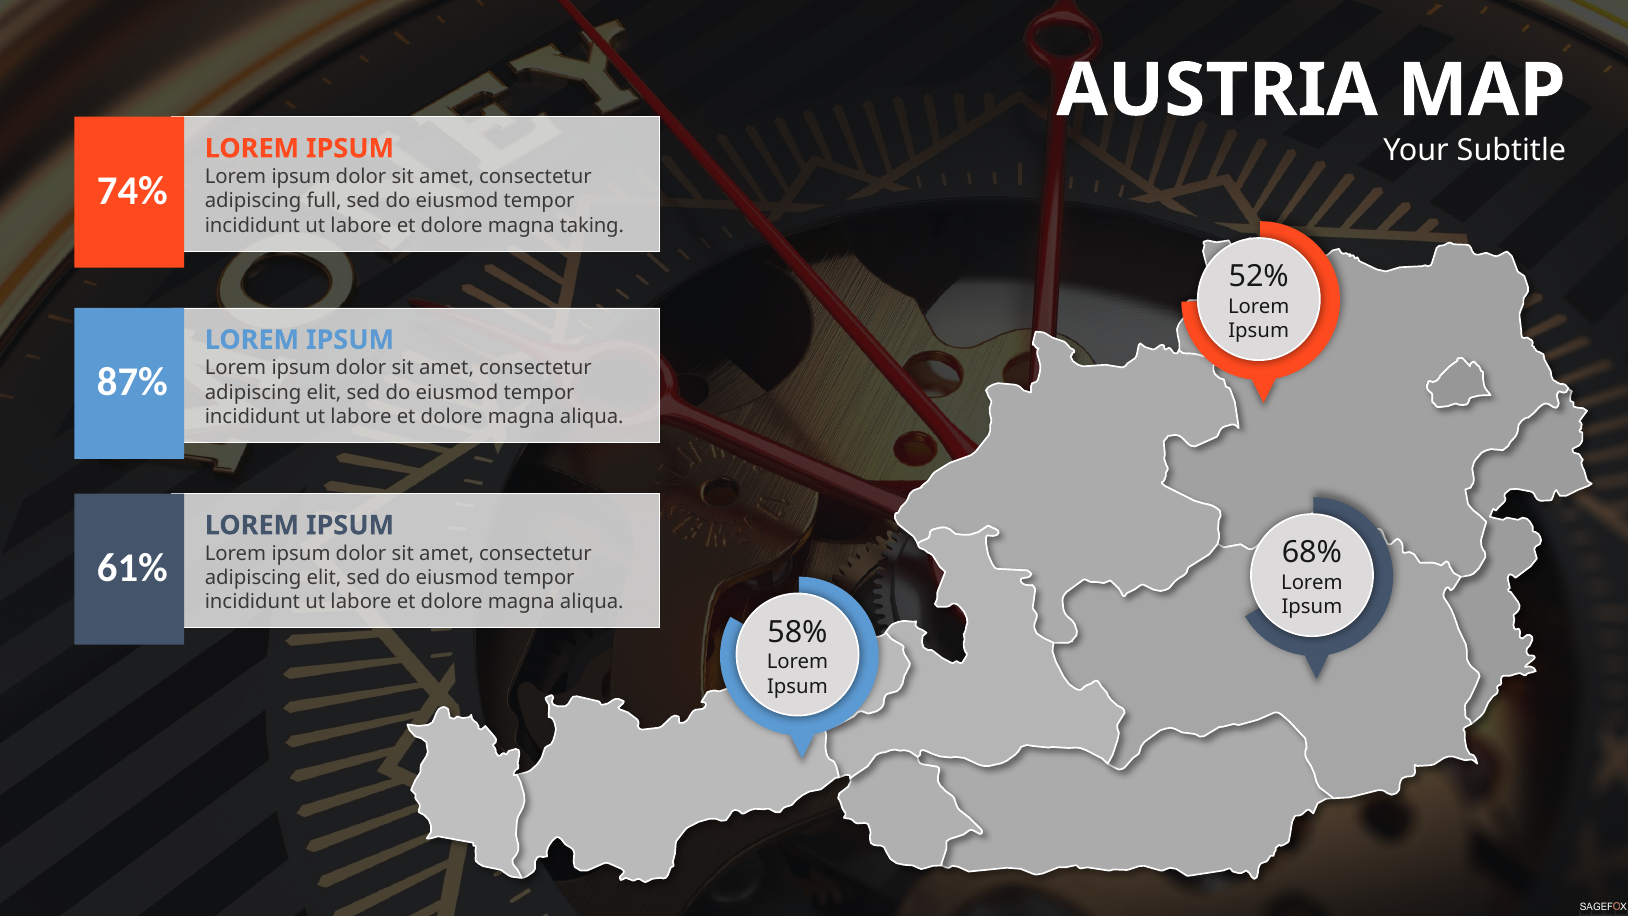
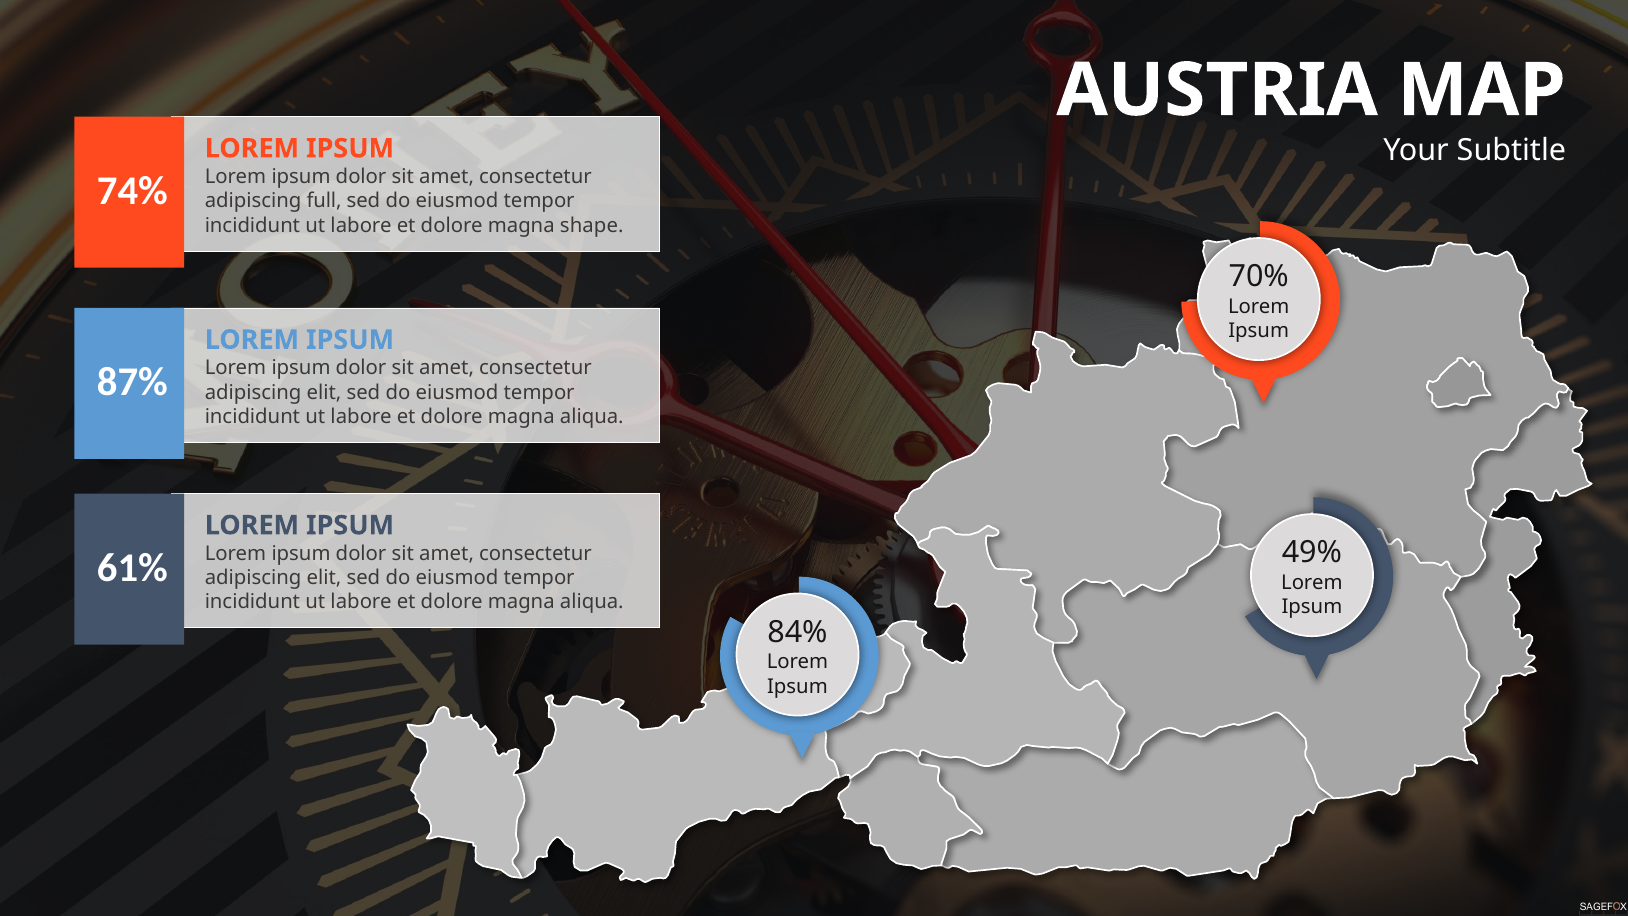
taking: taking -> shape
52%: 52% -> 70%
68%: 68% -> 49%
58%: 58% -> 84%
